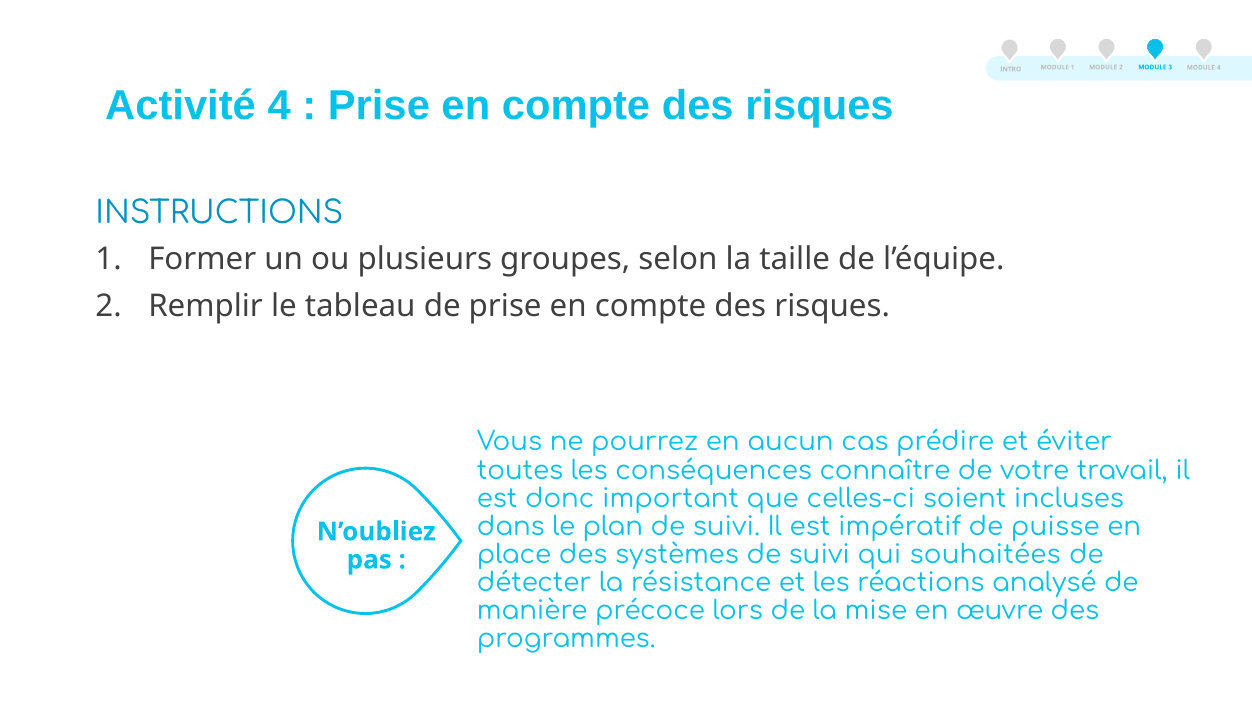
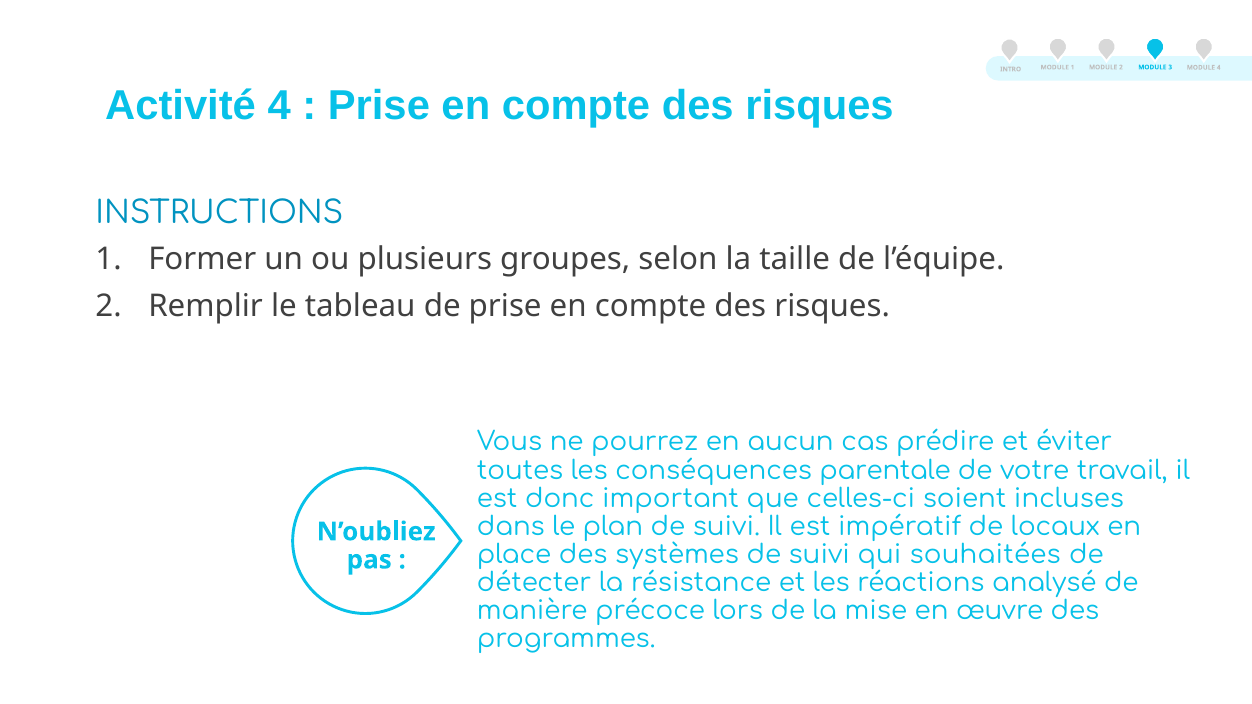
connaître: connaître -> parentale
puisse: puisse -> locaux
